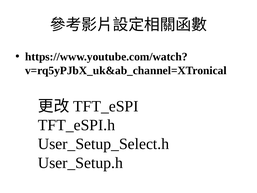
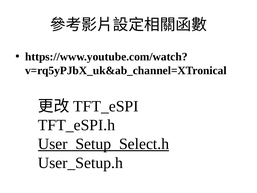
User_Setup_Select.h underline: none -> present
